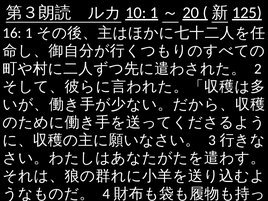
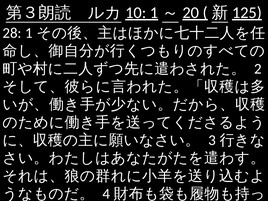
16: 16 -> 28
